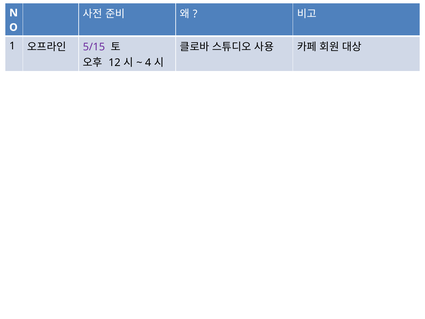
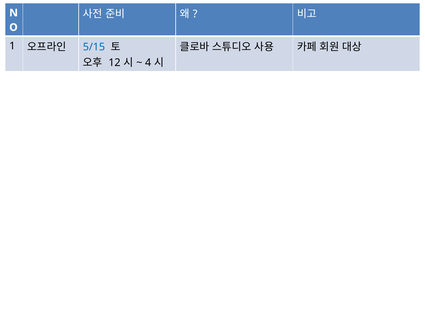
5/15 colour: purple -> blue
